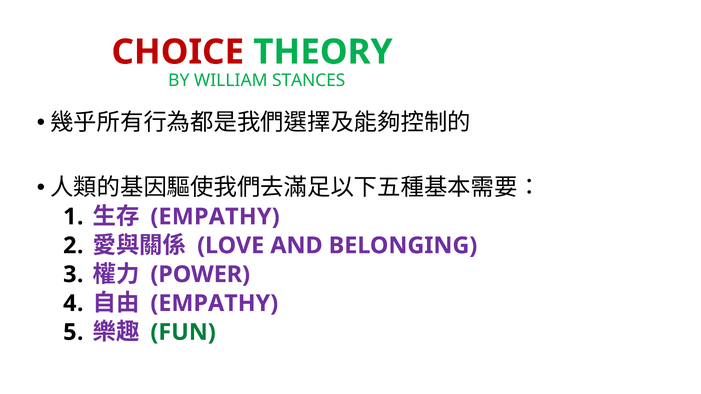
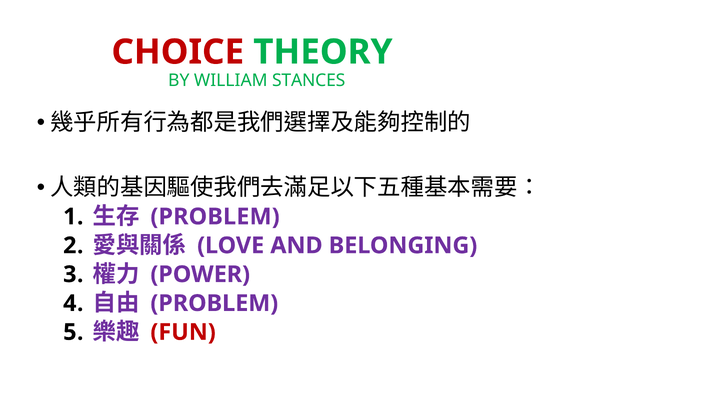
EMPATHY at (215, 217): EMPATHY -> PROBLEM
EMPATHY at (214, 304): EMPATHY -> PROBLEM
FUN colour: green -> red
